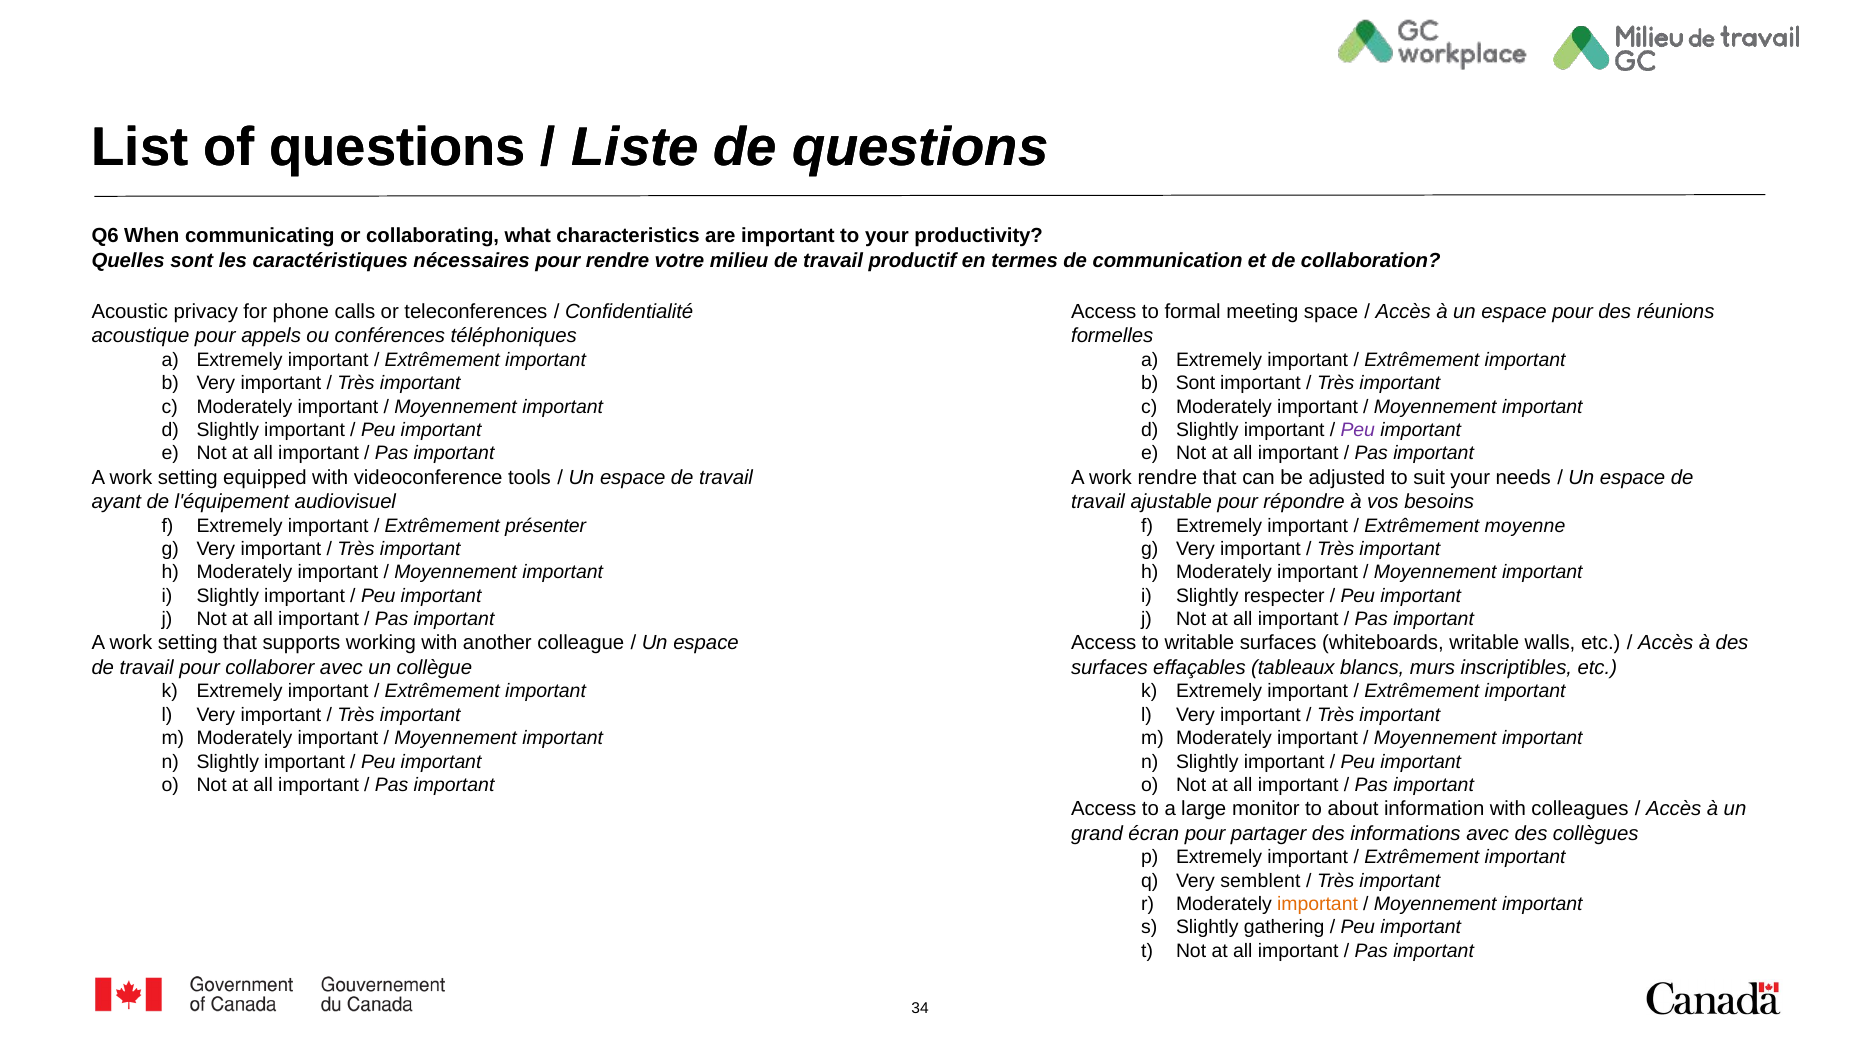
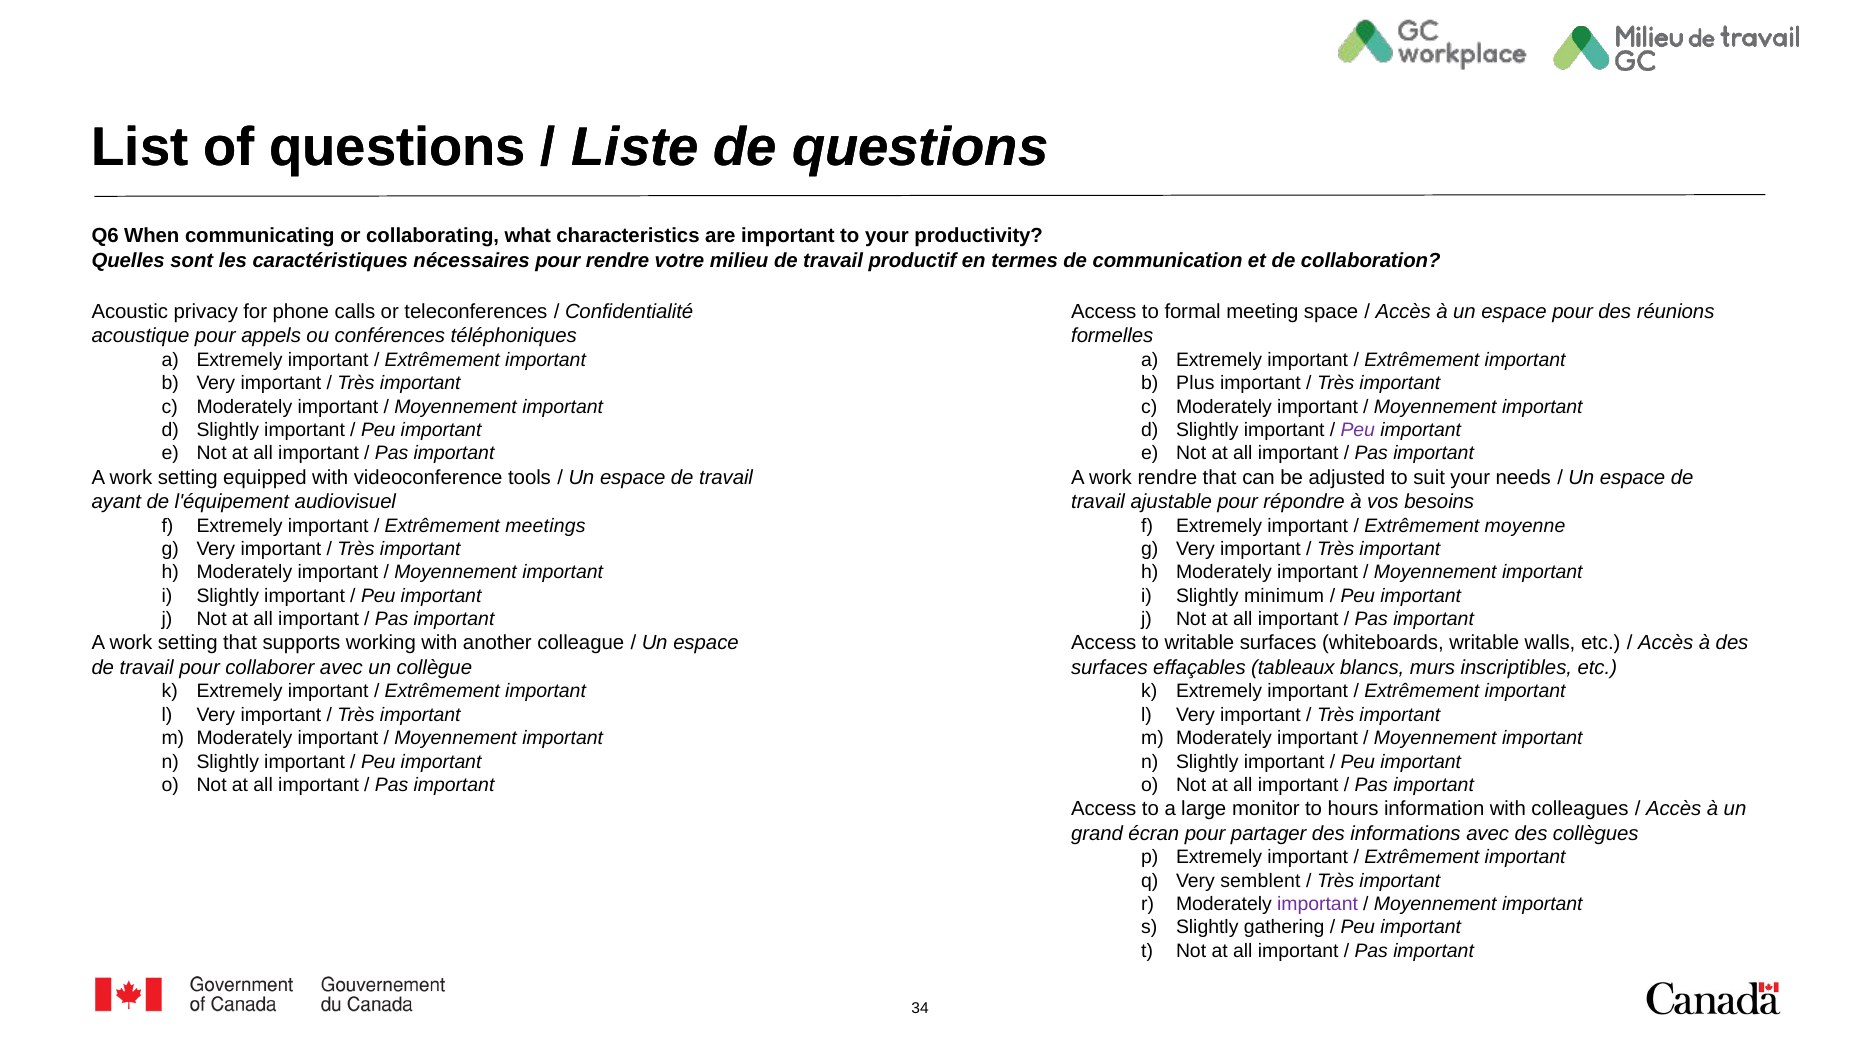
Sont at (1196, 383): Sont -> Plus
présenter: présenter -> meetings
respecter: respecter -> minimum
about: about -> hours
important at (1318, 904) colour: orange -> purple
